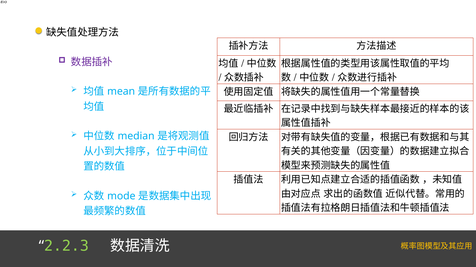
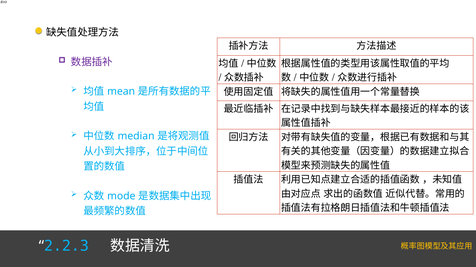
2.2.3 colour: light green -> light blue
